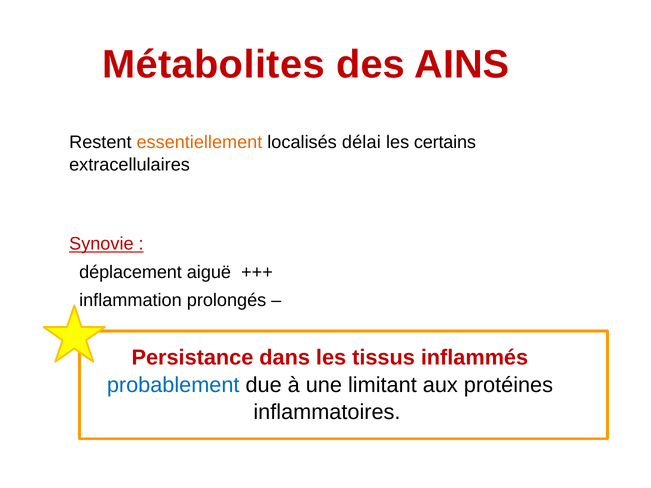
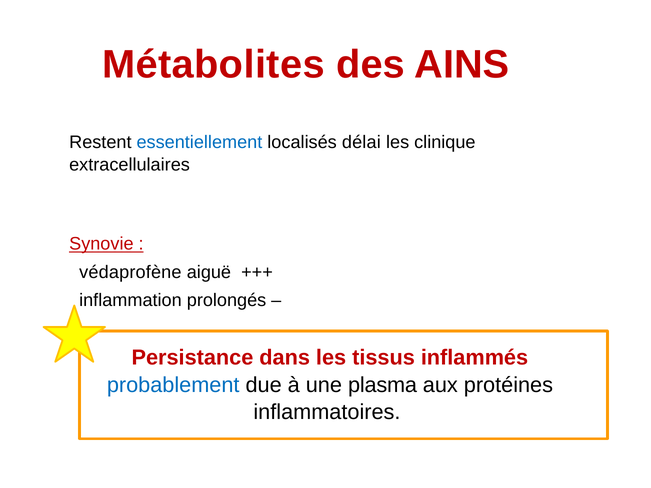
essentiellement colour: orange -> blue
certains: certains -> clinique
déplacement: déplacement -> védaprofène
limitant: limitant -> plasma
